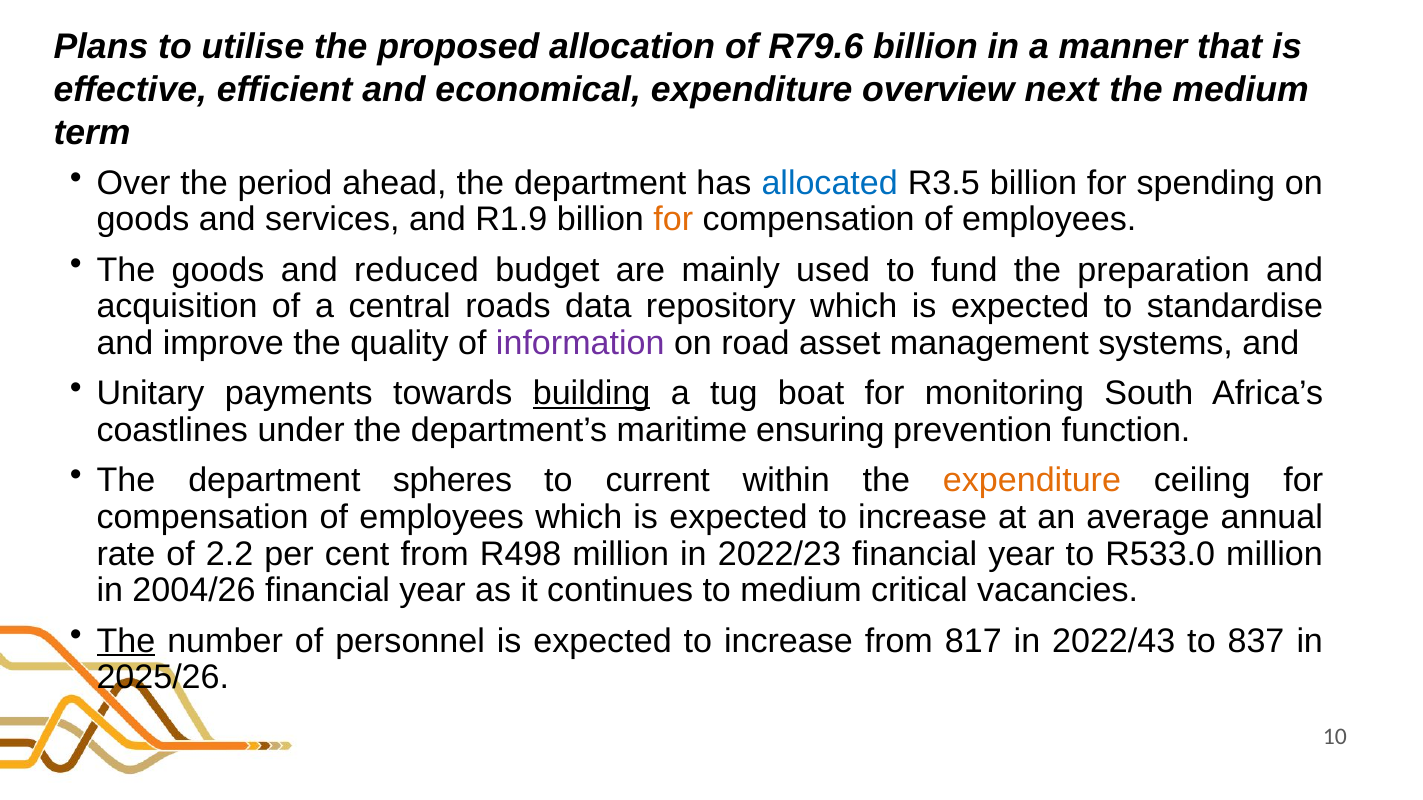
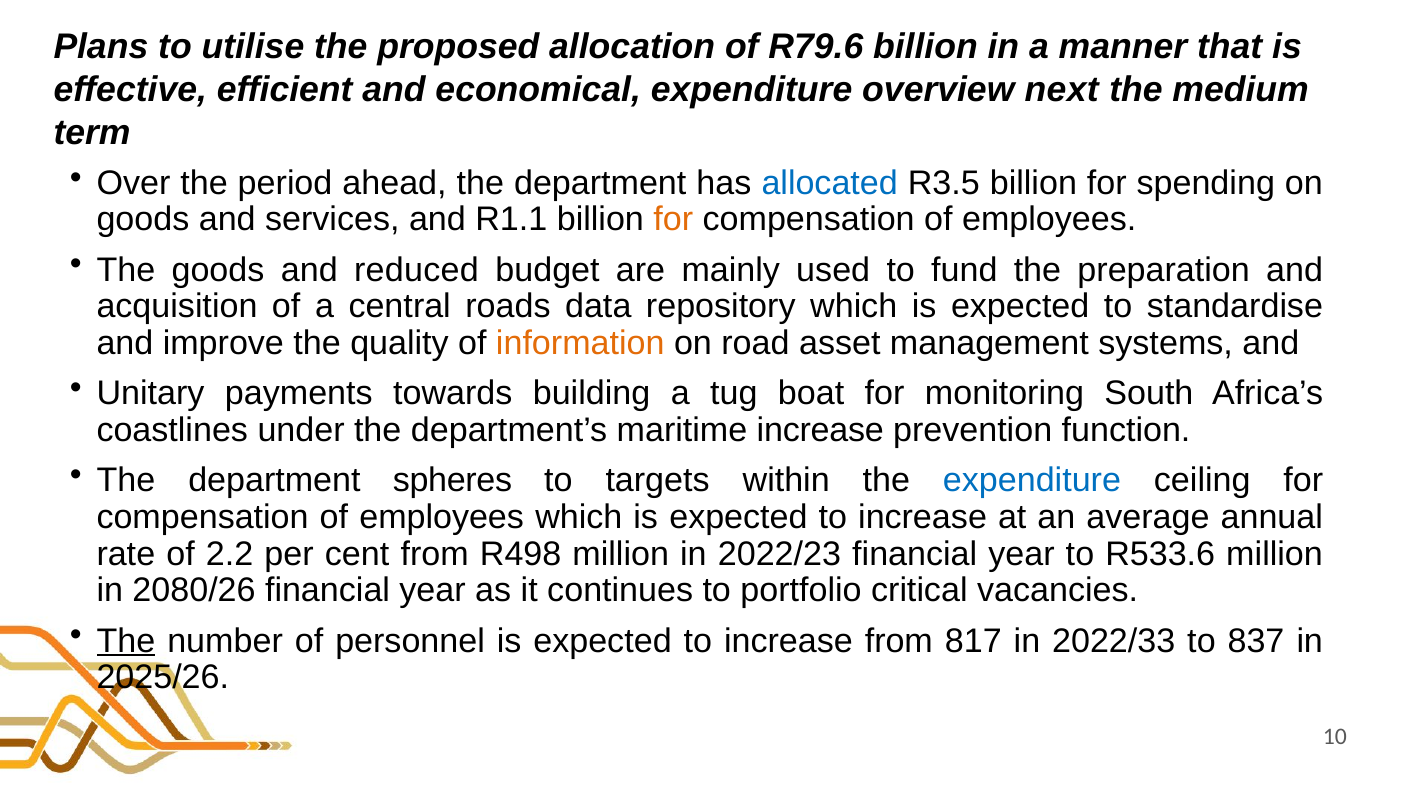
R1.9: R1.9 -> R1.1
information colour: purple -> orange
building underline: present -> none
maritime ensuring: ensuring -> increase
current: current -> targets
expenditure at (1032, 481) colour: orange -> blue
R533.0: R533.0 -> R533.6
2004/26: 2004/26 -> 2080/26
to medium: medium -> portfolio
2022/43: 2022/43 -> 2022/33
